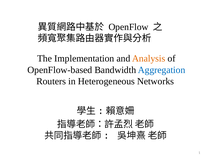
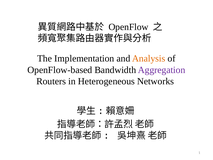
Aggregation colour: blue -> purple
